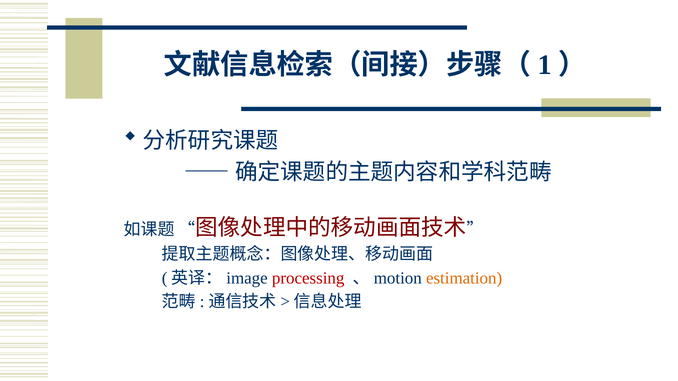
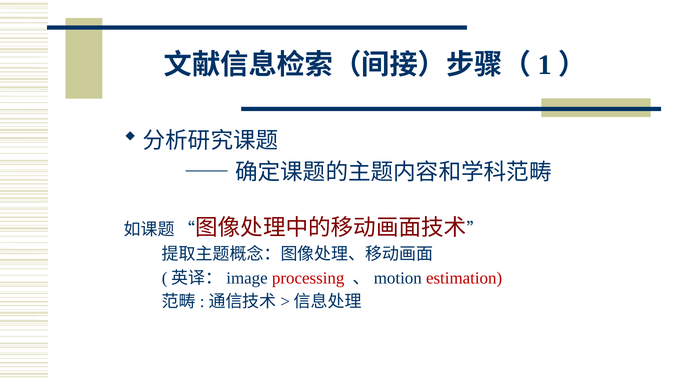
estimation colour: orange -> red
